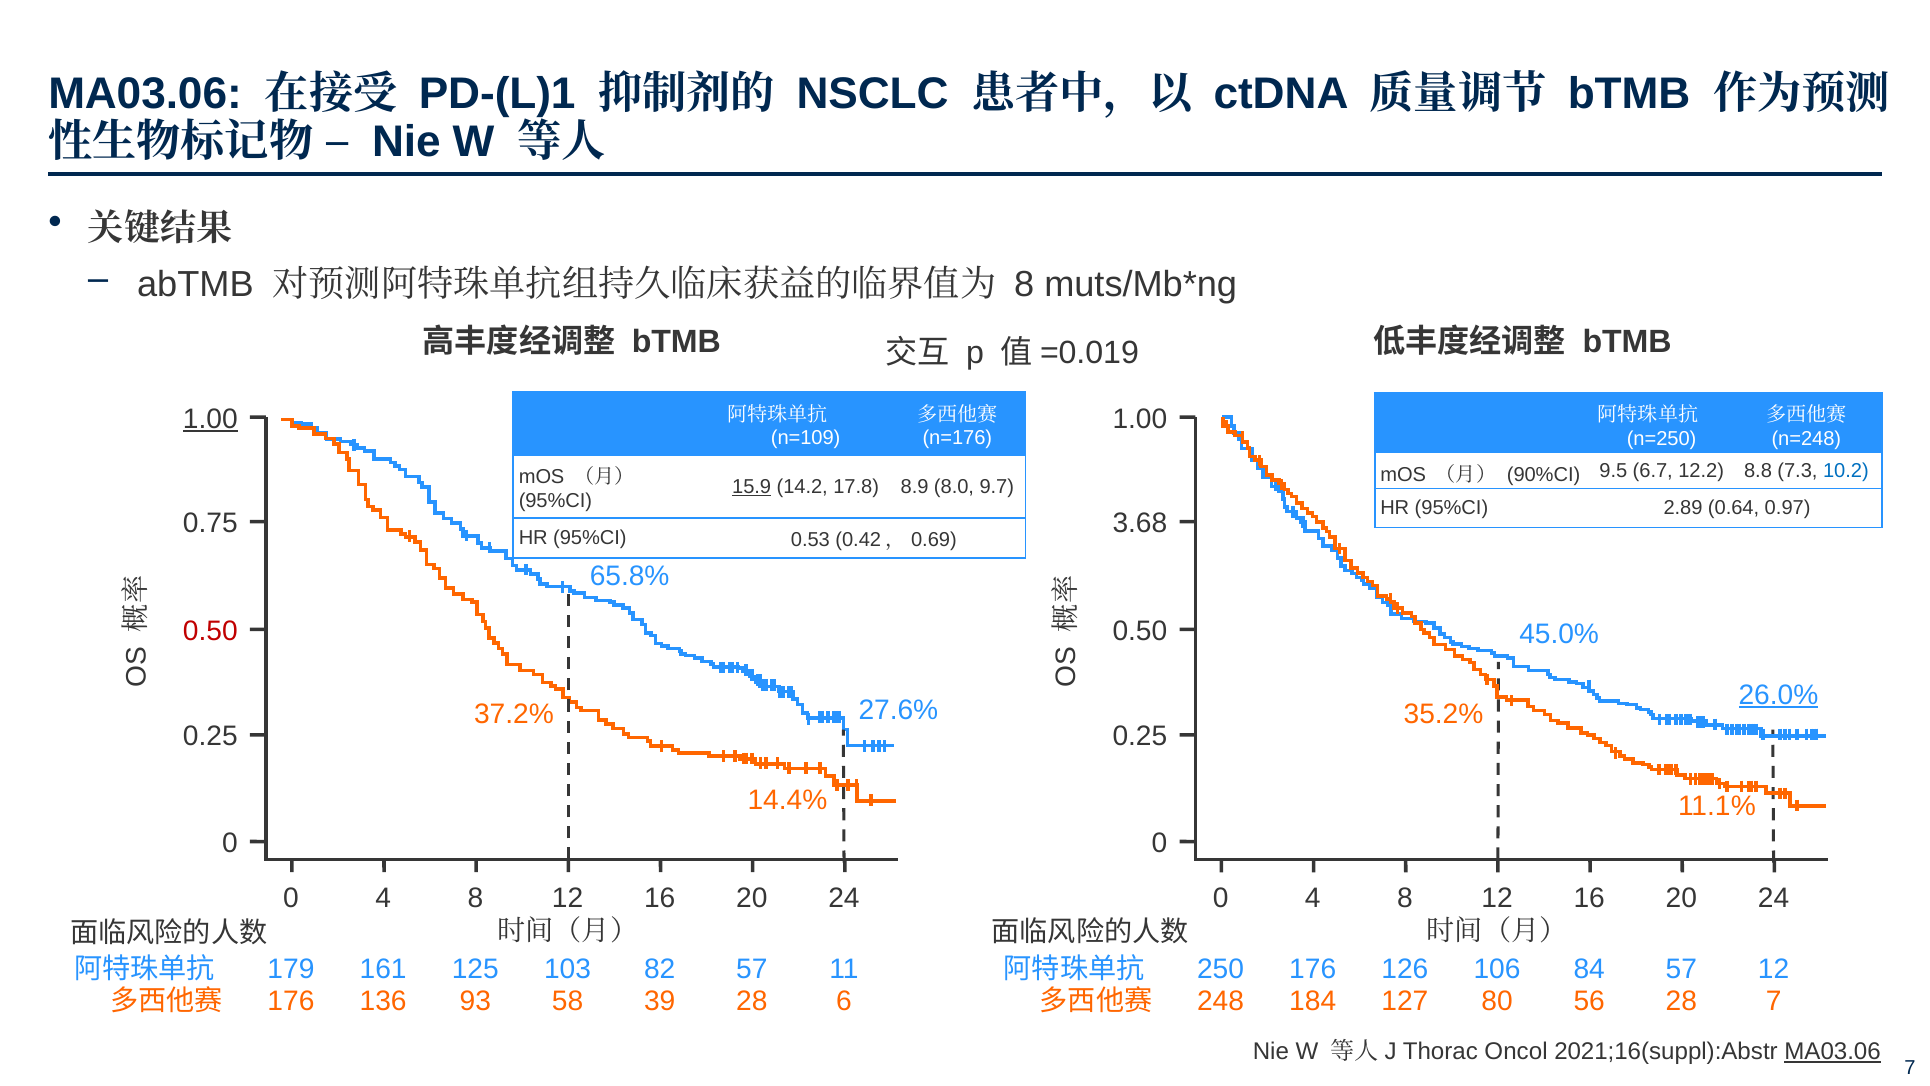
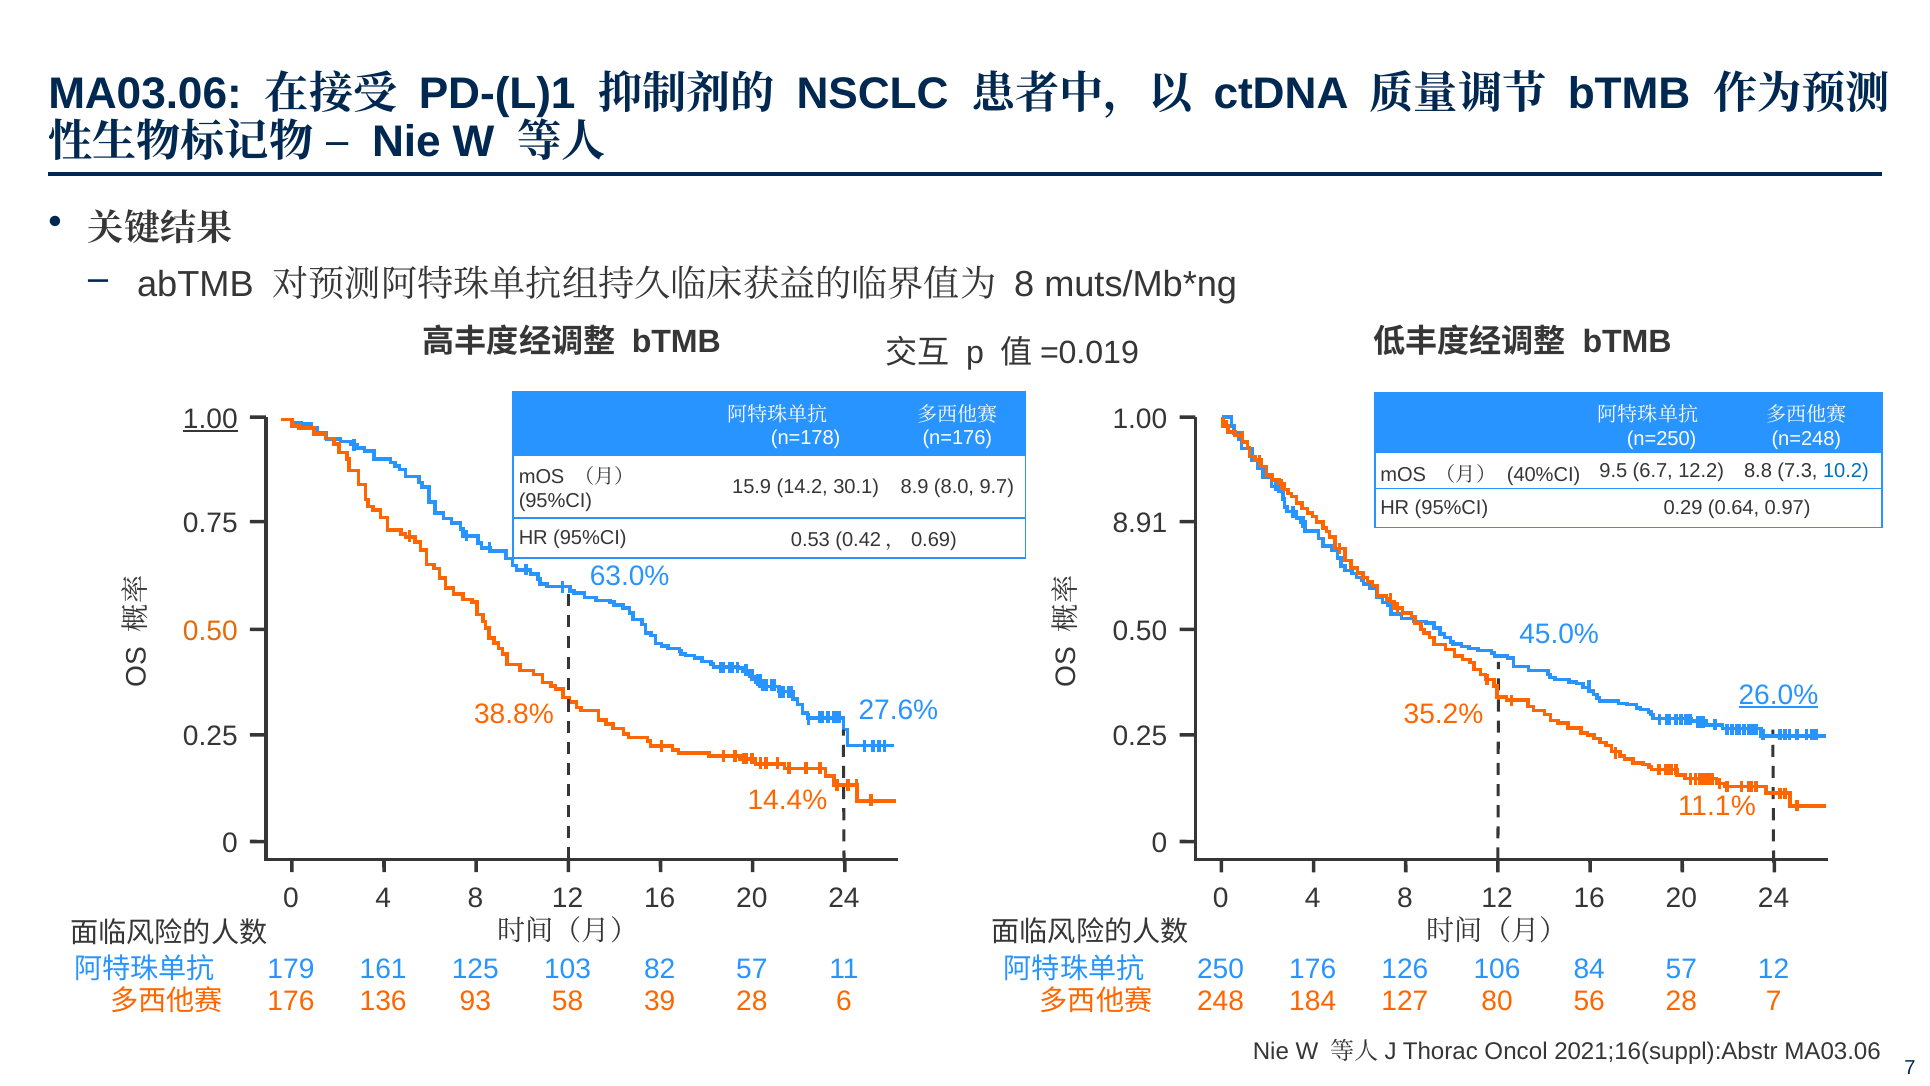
n=109: n=109 -> n=178
90%CI: 90%CI -> 40%CI
15.9 underline: present -> none
17.8: 17.8 -> 30.1
2.89: 2.89 -> 0.29
3.68: 3.68 -> 8.91
65.8%: 65.8% -> 63.0%
0.50 at (210, 631) colour: red -> orange
37.2%: 37.2% -> 38.8%
MA03.06 at (1833, 1051) underline: present -> none
